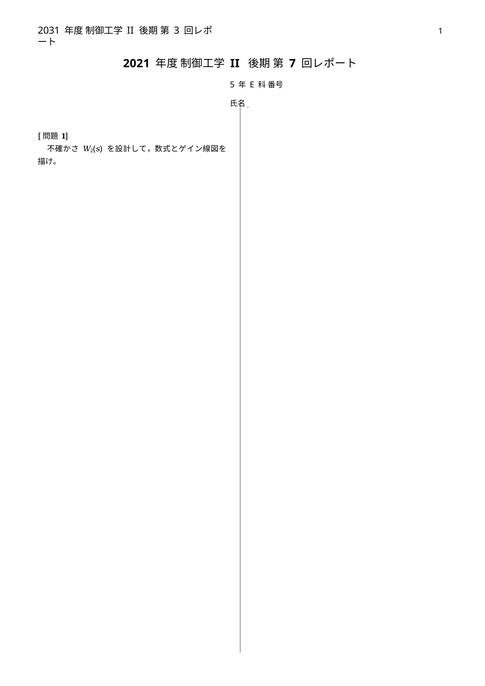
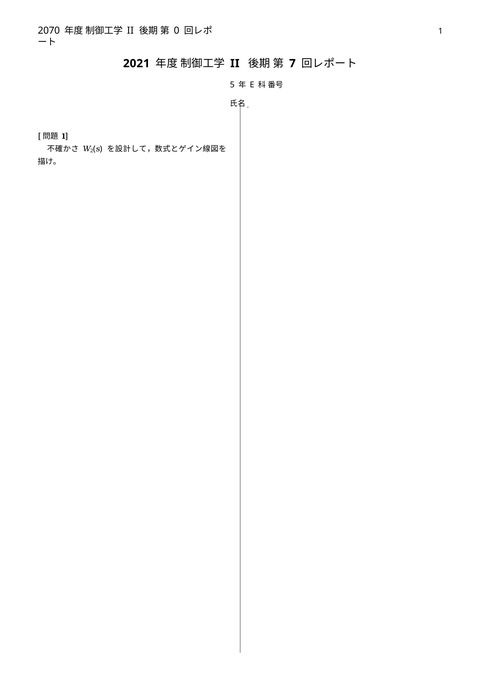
2031: 2031 -> 2070
3: 3 -> 0
